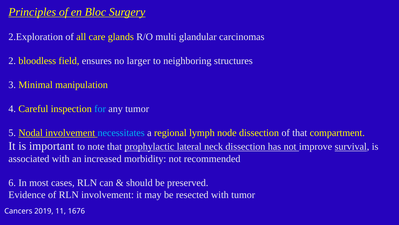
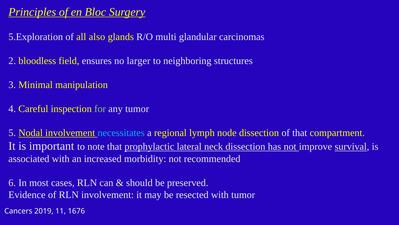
2.Exploration: 2.Exploration -> 5.Exploration
care: care -> also
for colour: light blue -> light green
